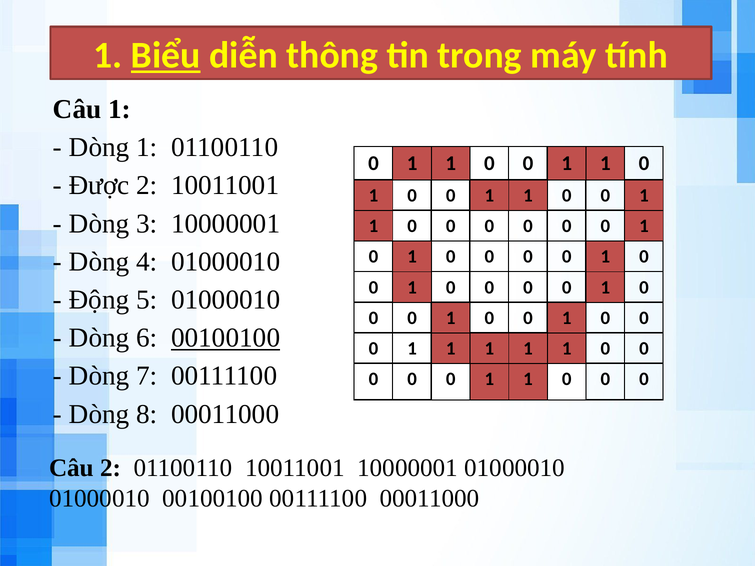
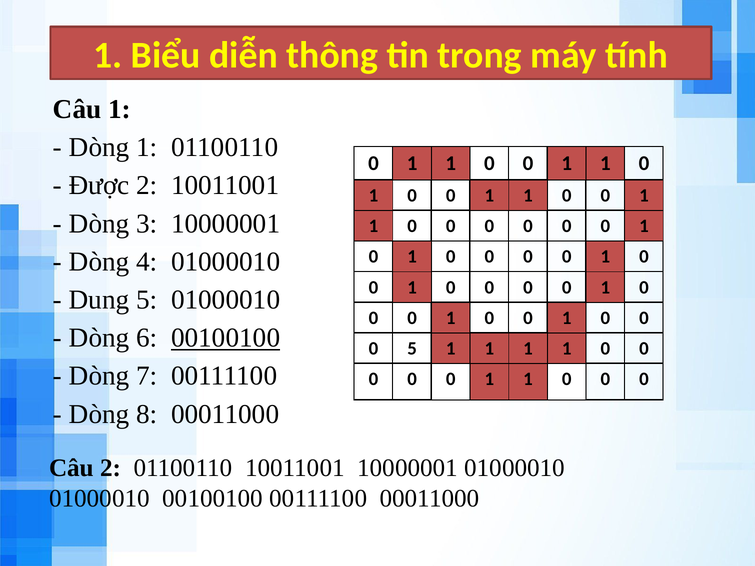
Biểu underline: present -> none
Động: Động -> Dung
1 at (412, 349): 1 -> 5
